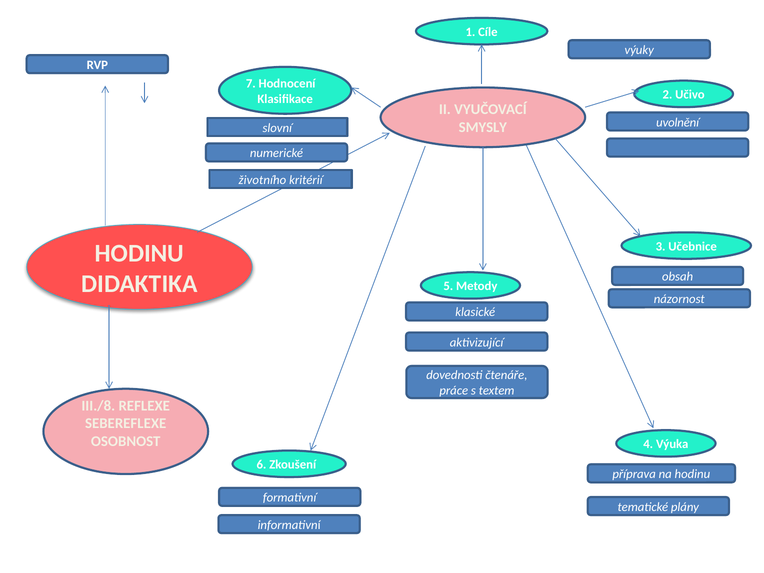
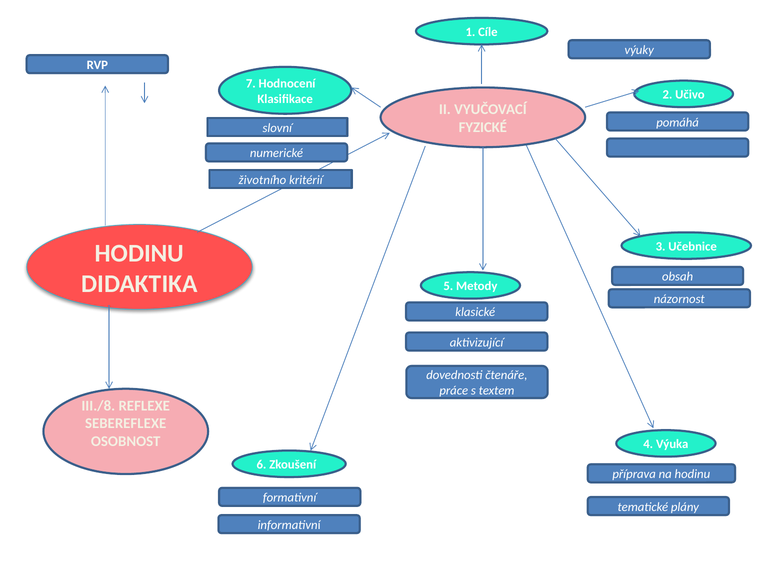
uvolnění: uvolnění -> pomáhá
SMYSLY: SMYSLY -> FYZICKÉ
